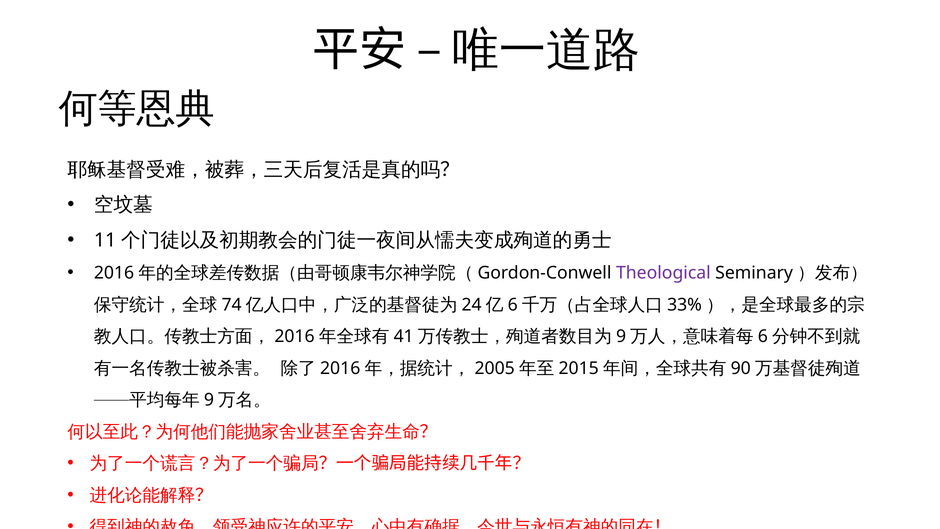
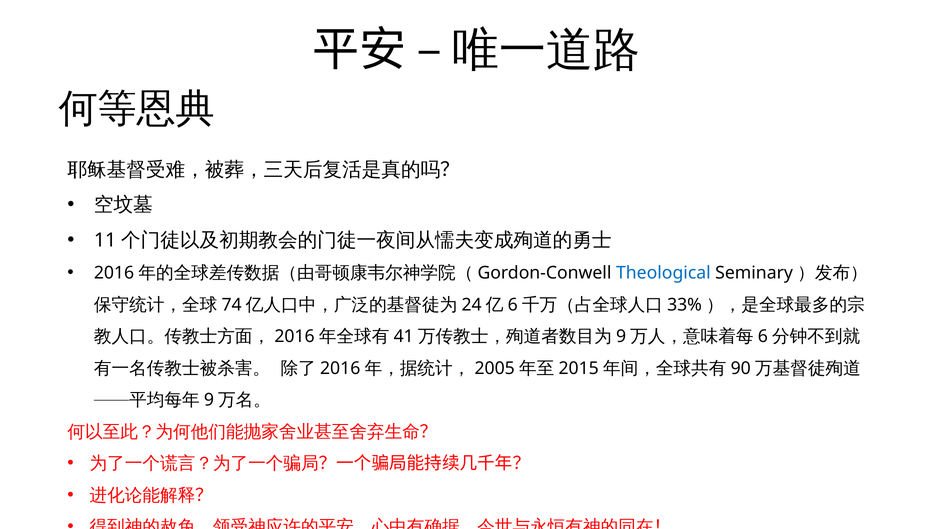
Theological colour: purple -> blue
